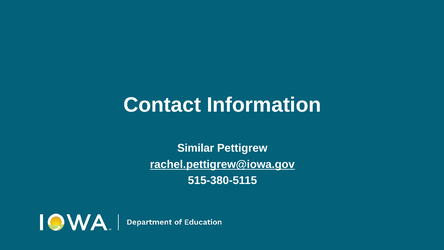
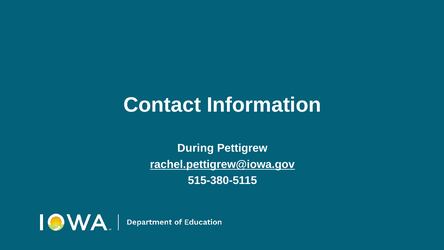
Similar: Similar -> During
